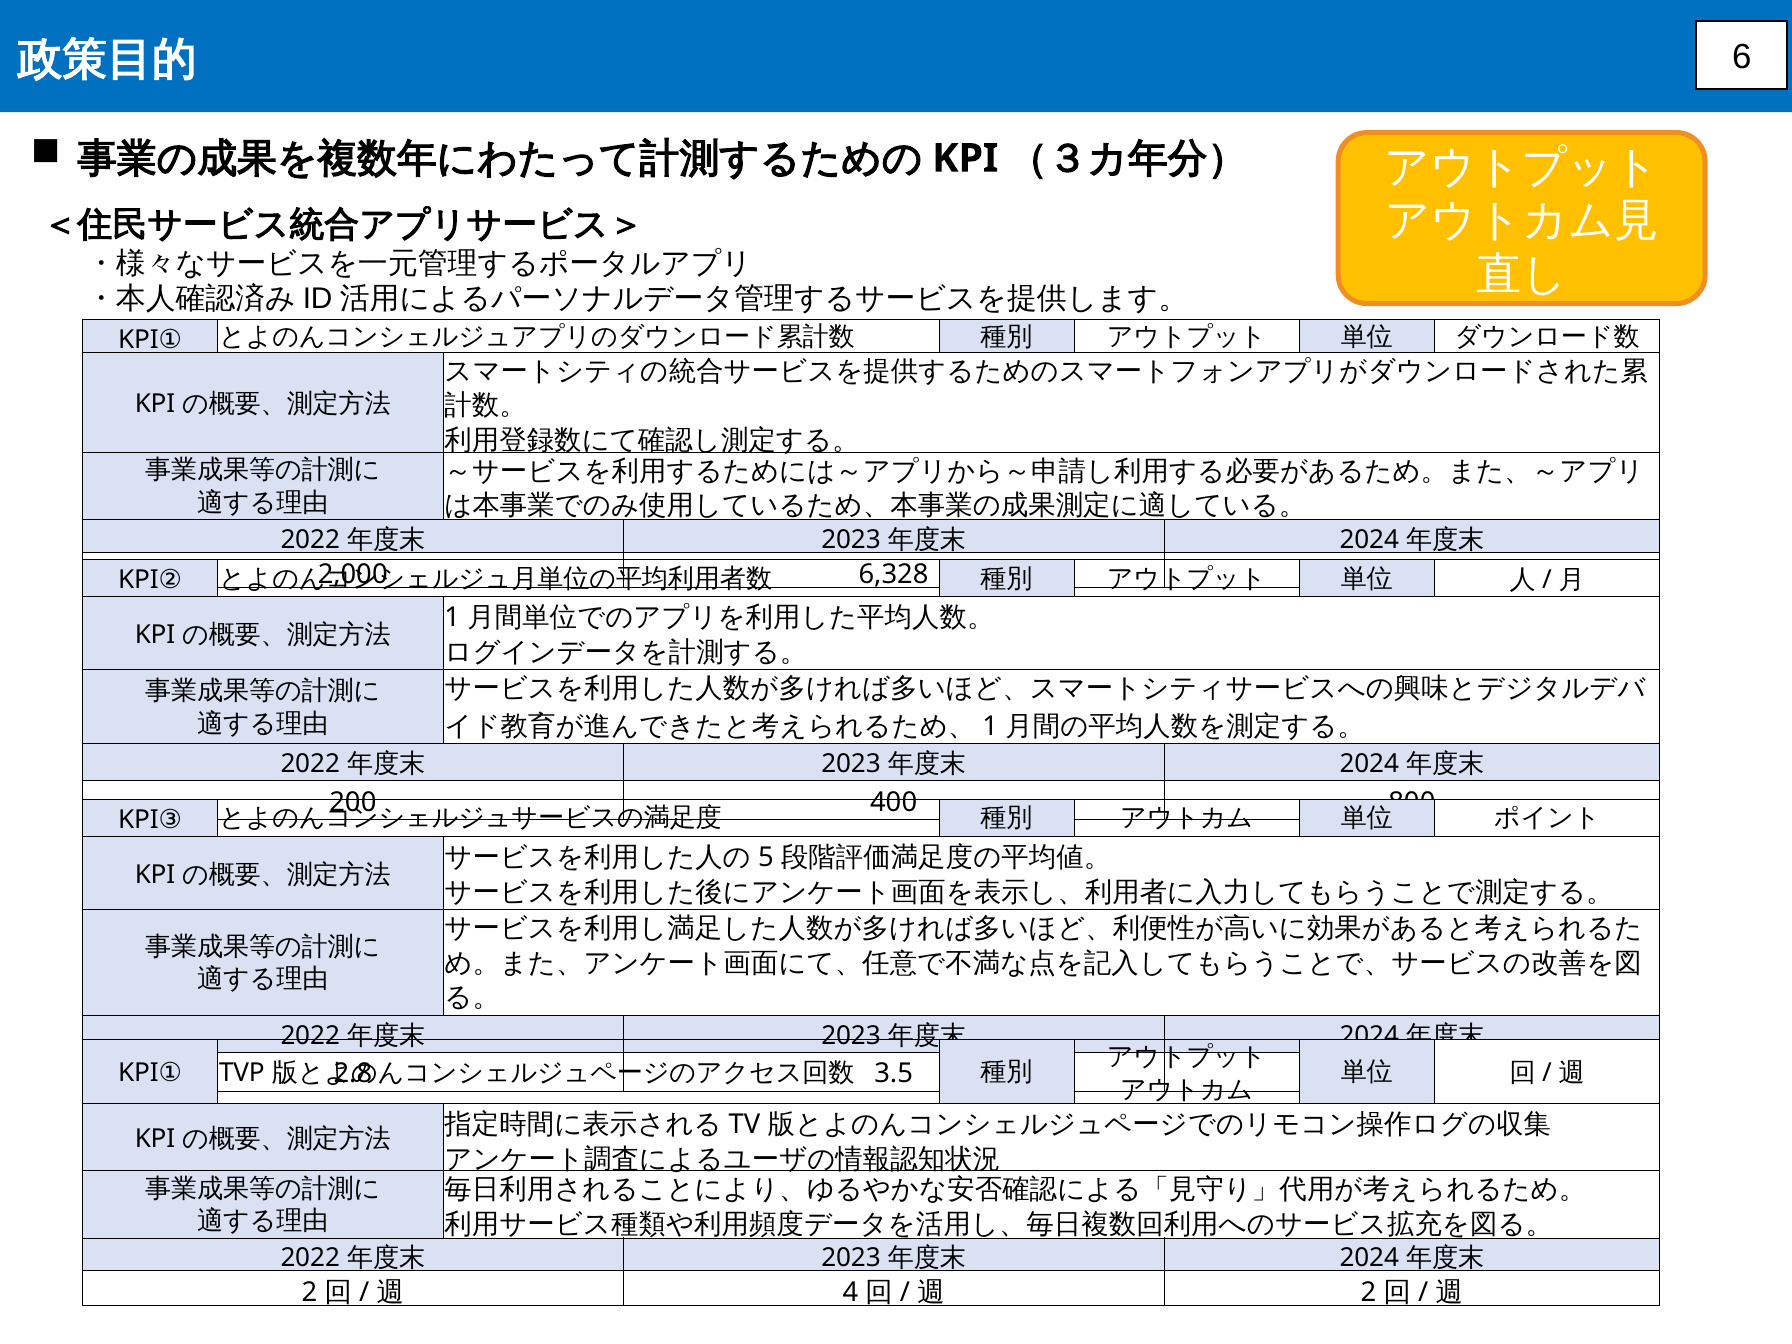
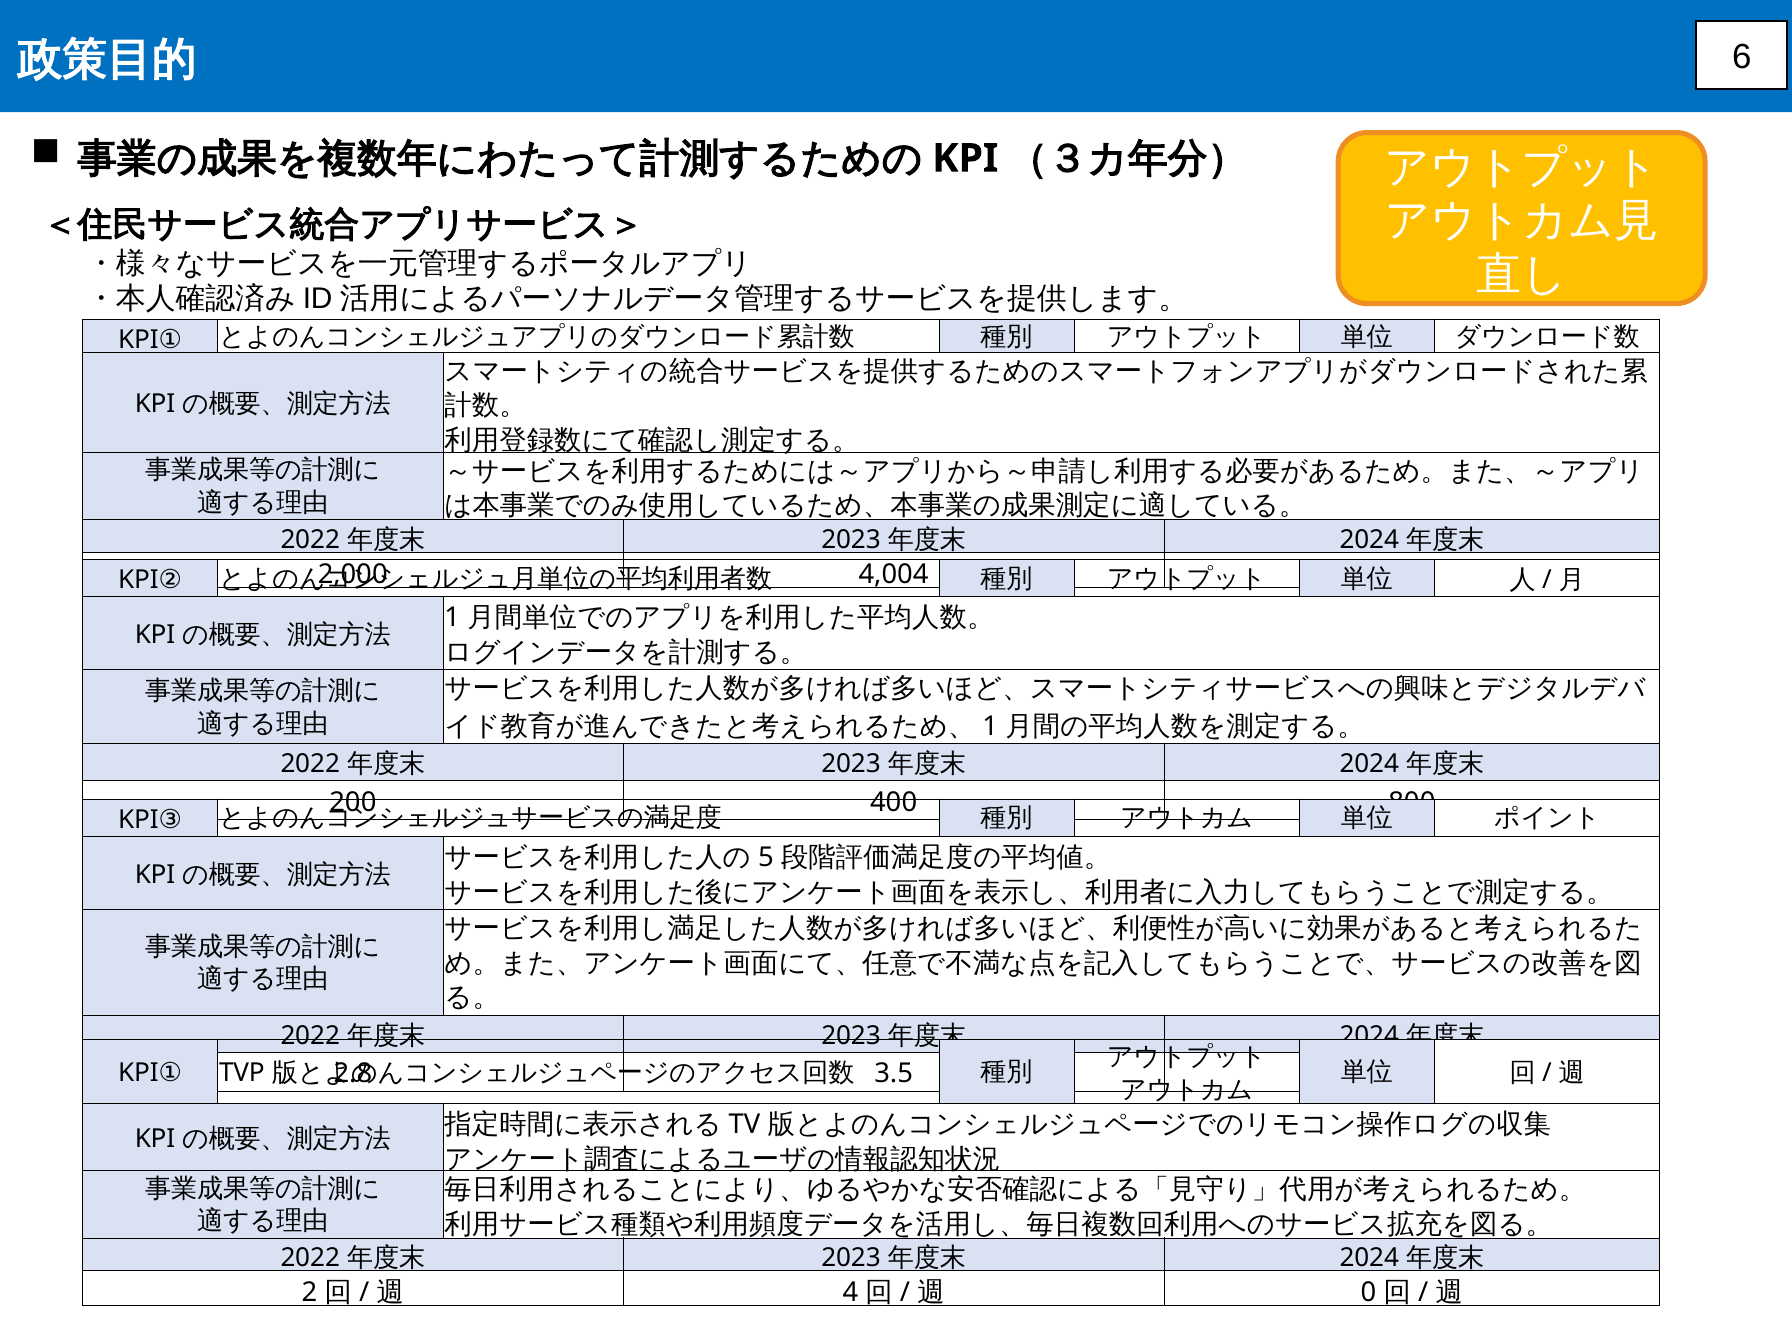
6,328: 6,328 -> 4,004
2 at (1369, 1292): 2 -> 0
